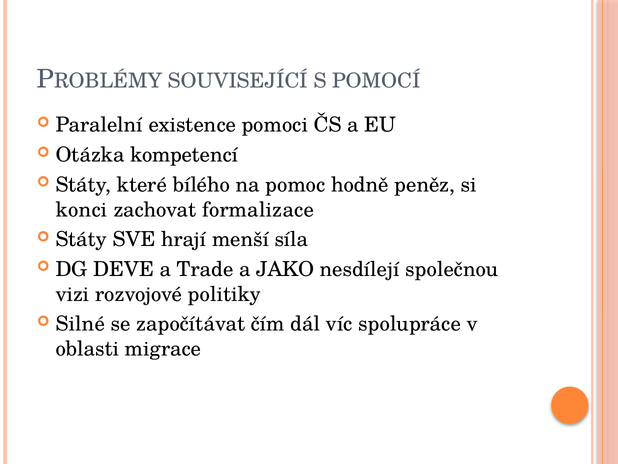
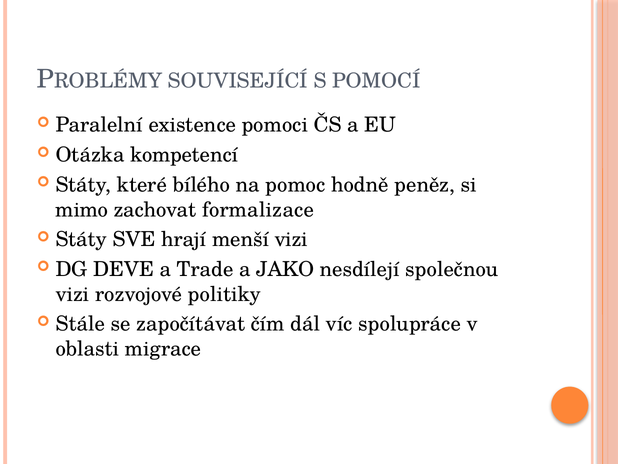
konci: konci -> mimo
menší síla: síla -> vizi
Silné: Silné -> Stále
